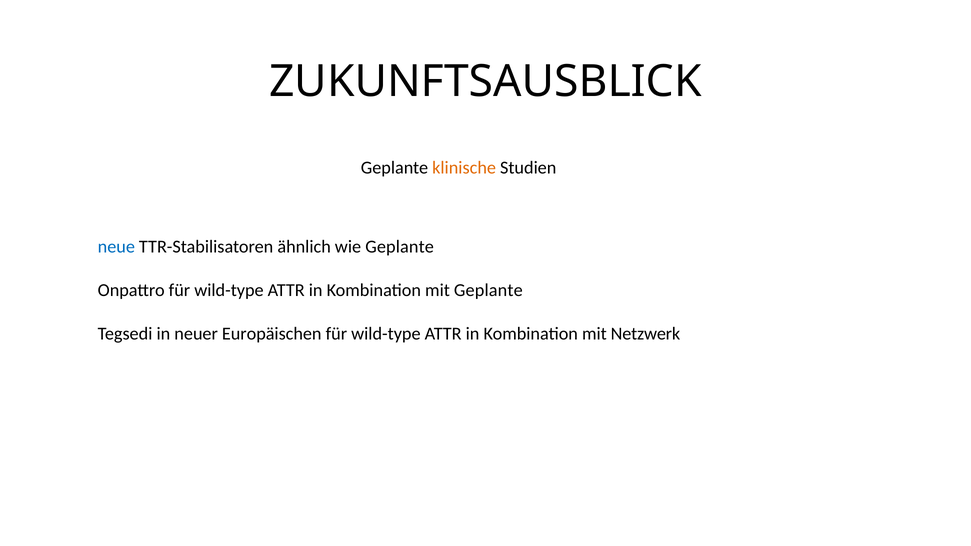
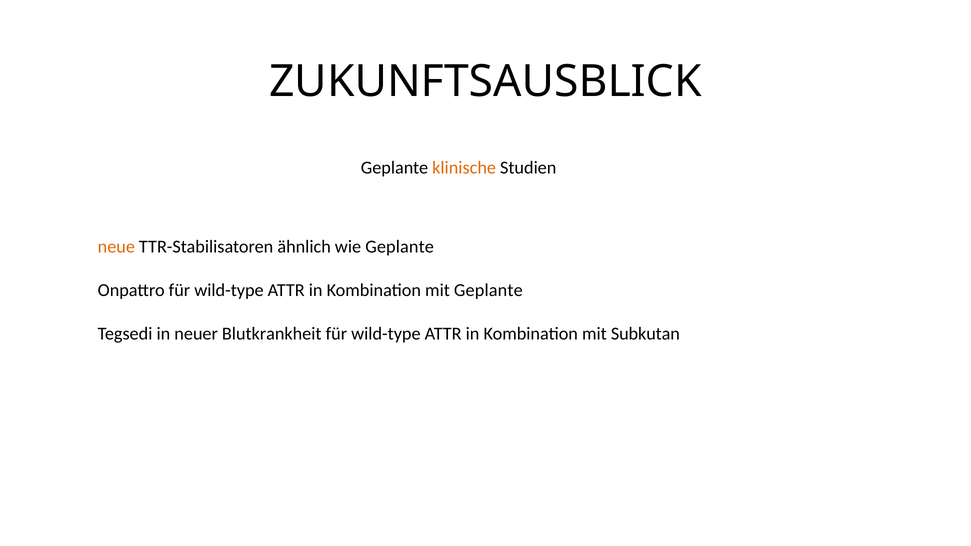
neue colour: blue -> orange
Europäischen: Europäischen -> Blutkrankheit
Netzwerk: Netzwerk -> Subkutan
